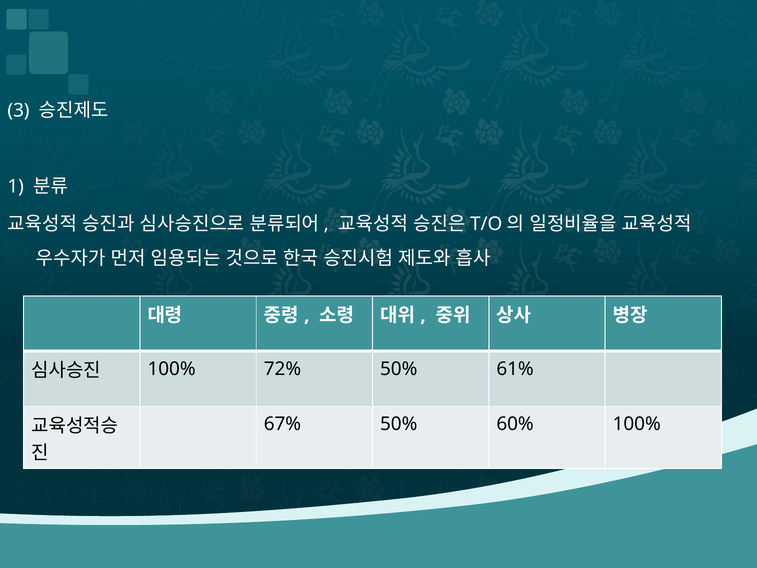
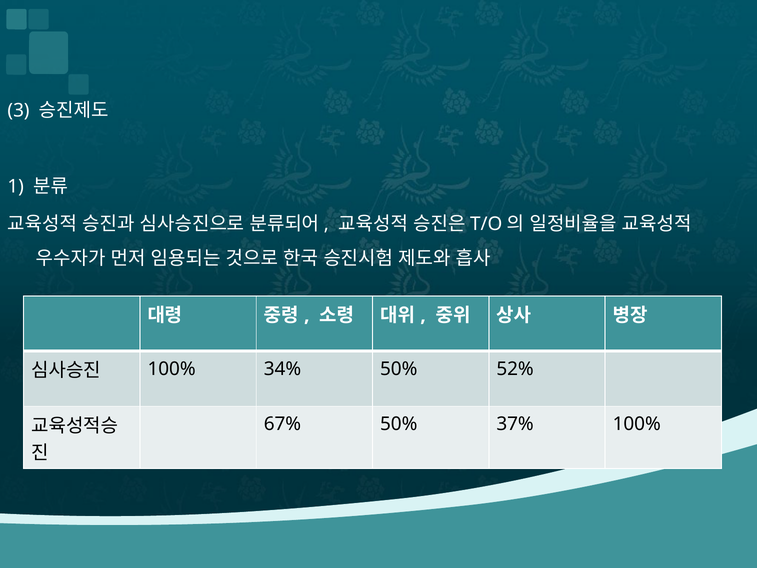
72%: 72% -> 34%
61%: 61% -> 52%
60%: 60% -> 37%
